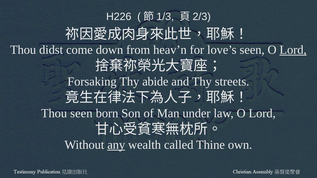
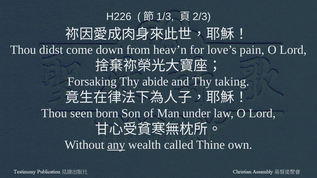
love’s seen: seen -> pain
Lord at (293, 50) underline: present -> none
streets: streets -> taking
